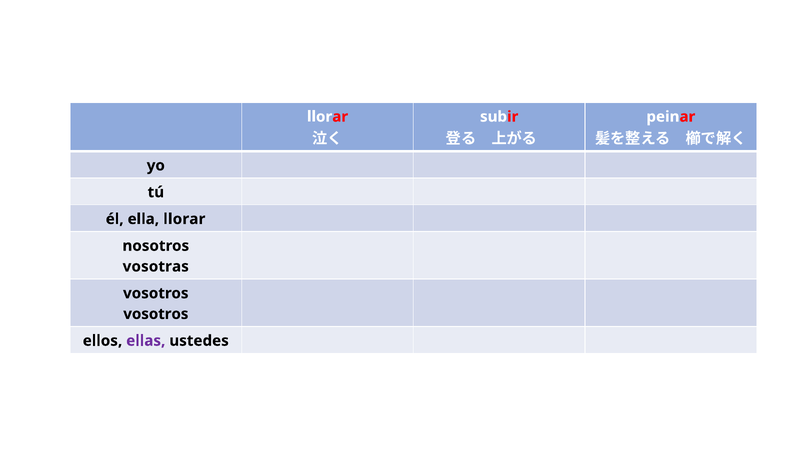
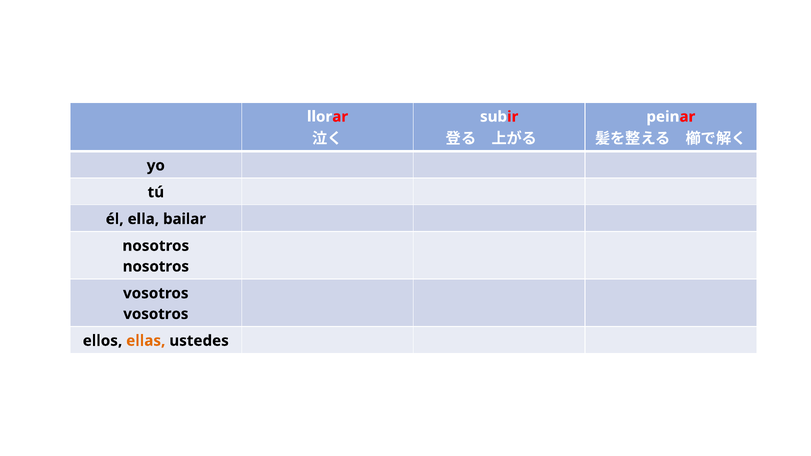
ella llorar: llorar -> bailar
vosotras at (156, 267): vosotras -> nosotros
ellas colour: purple -> orange
